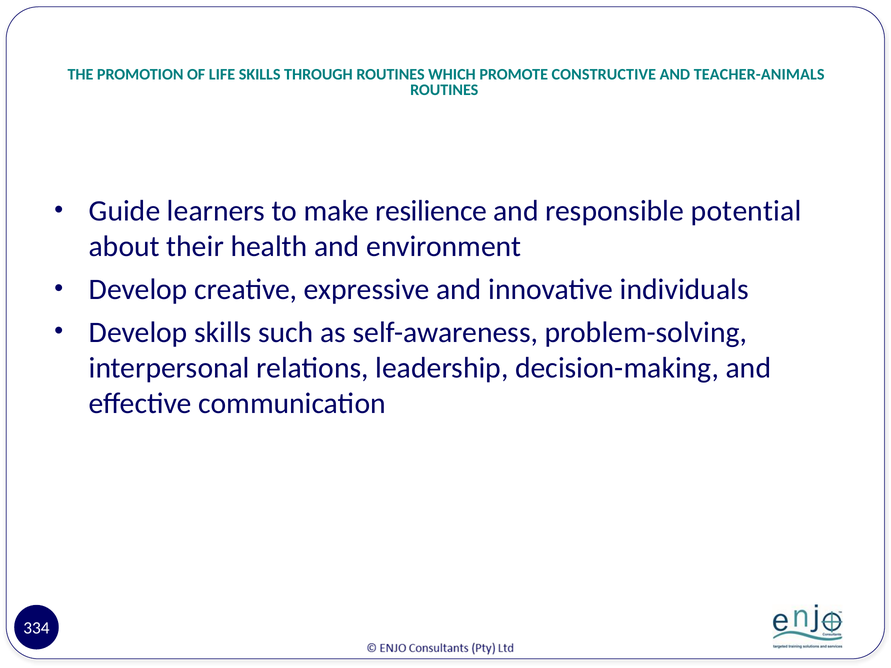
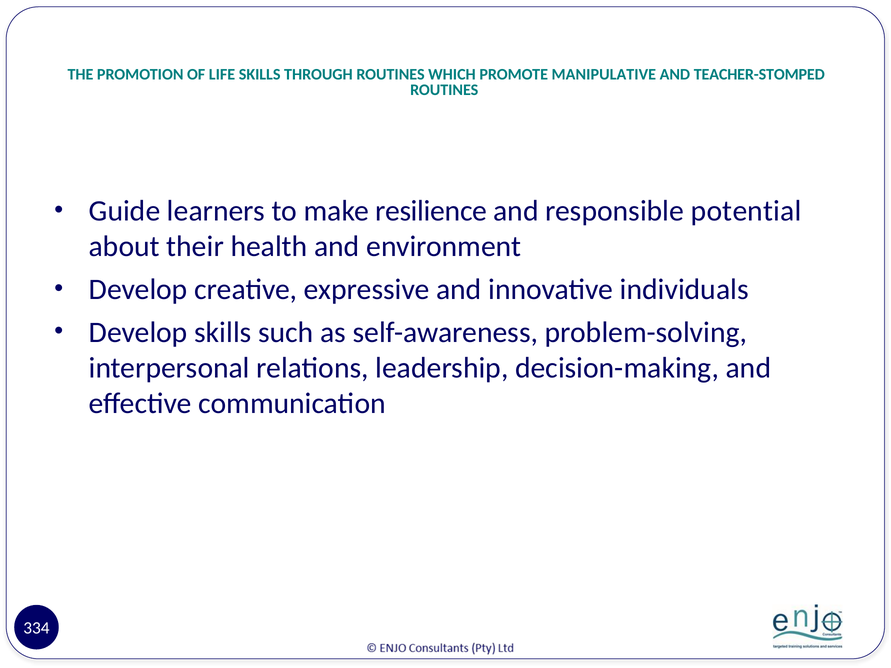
CONSTRUCTIVE: CONSTRUCTIVE -> MANIPULATIVE
TEACHER-ANIMALS: TEACHER-ANIMALS -> TEACHER-STOMPED
